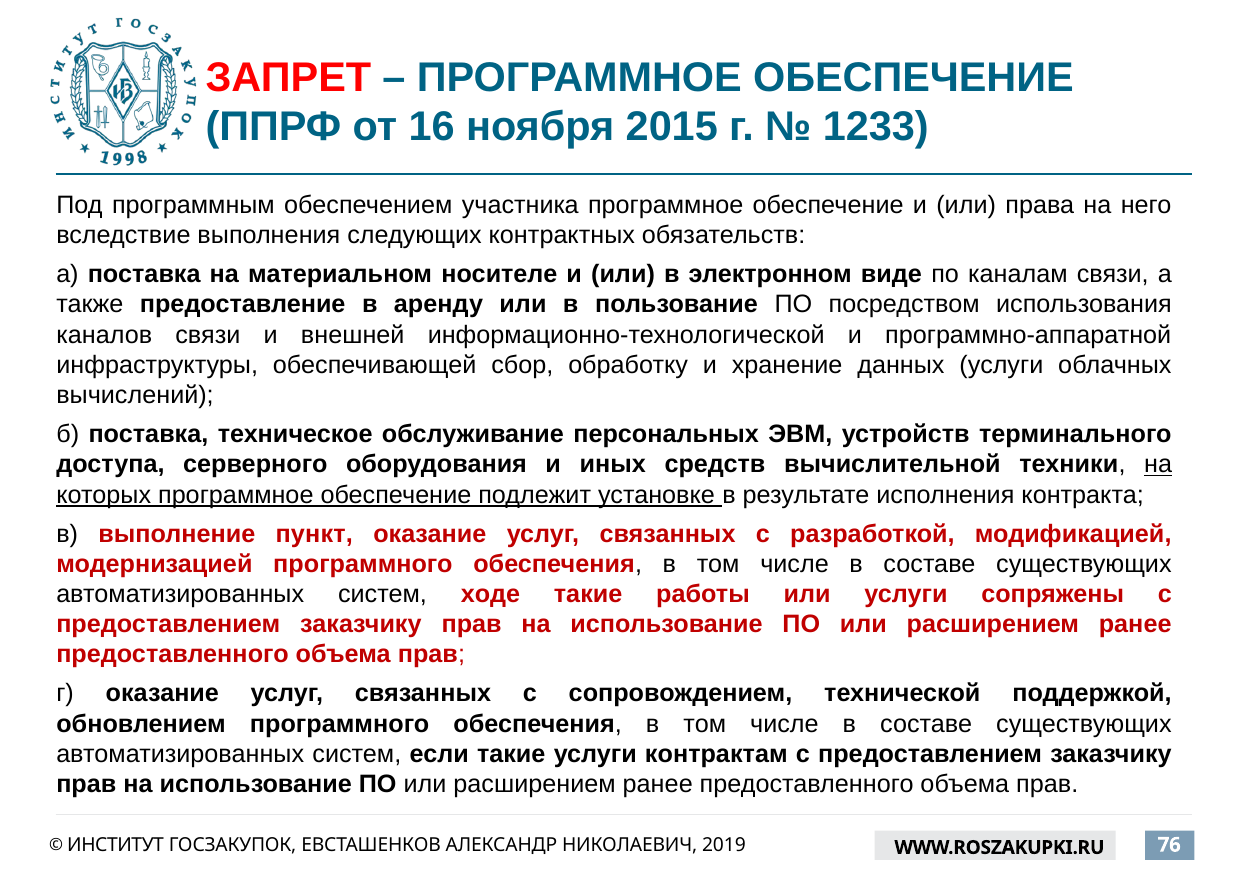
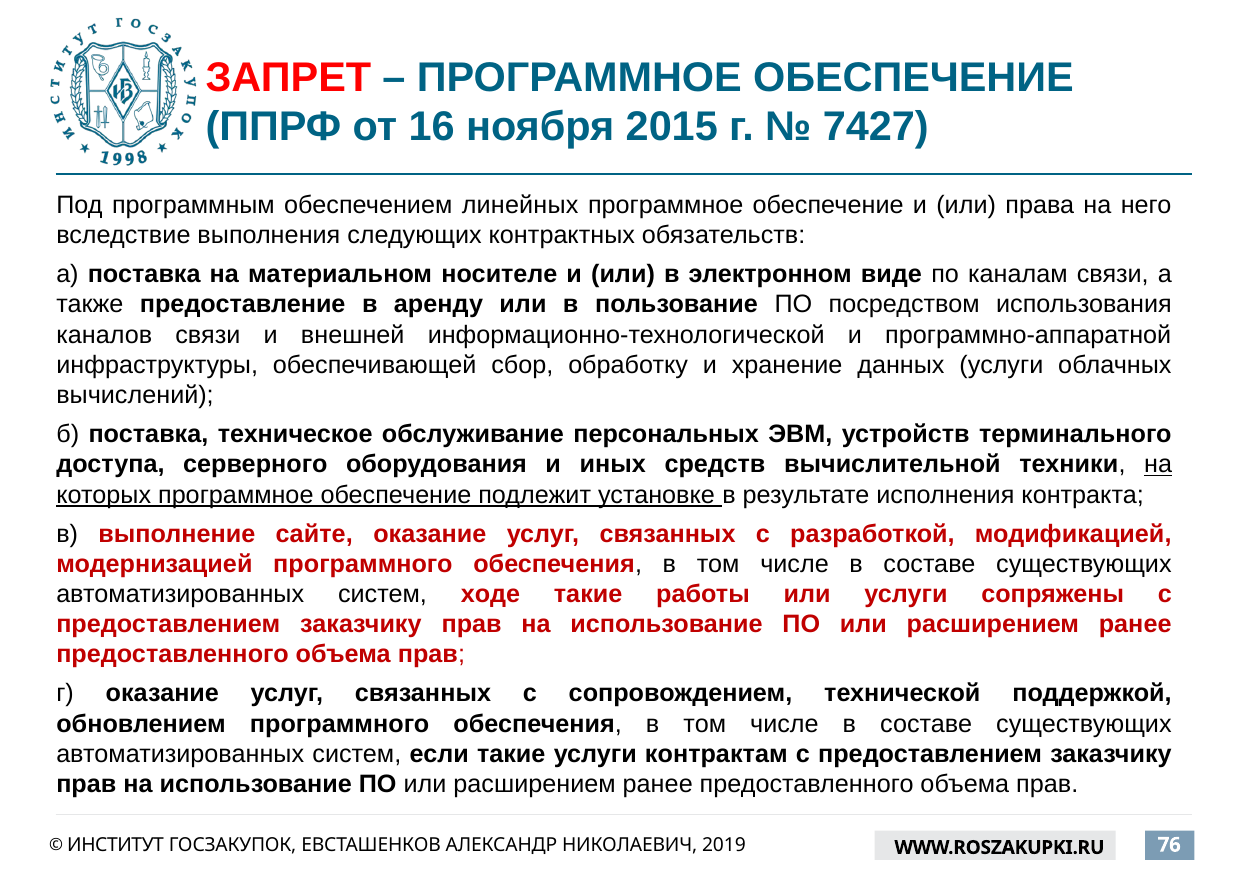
1233: 1233 -> 7427
участника: участника -> линейных
пункт: пункт -> сайте
